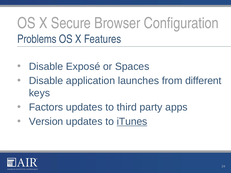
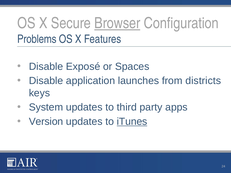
Browser underline: none -> present
different: different -> districts
Factors: Factors -> System
